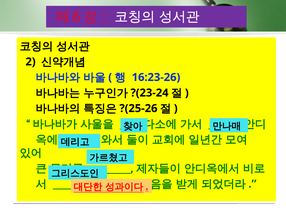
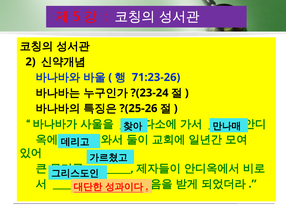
6: 6 -> 5
16:23-26: 16:23-26 -> 71:23-26
